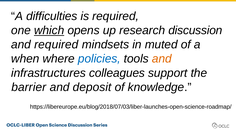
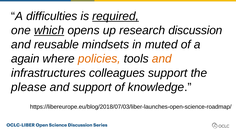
required at (116, 16) underline: none -> present
and required: required -> reusable
when: when -> again
policies colour: blue -> orange
barrier: barrier -> please
and deposit: deposit -> support
